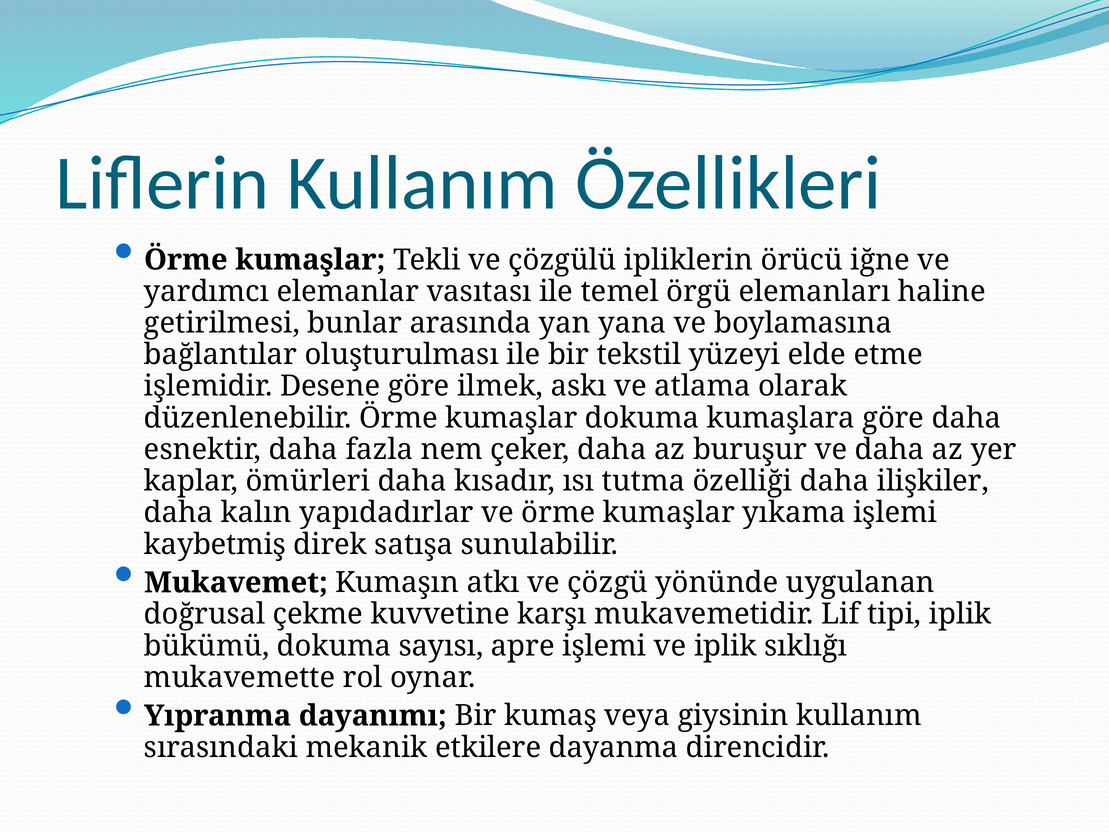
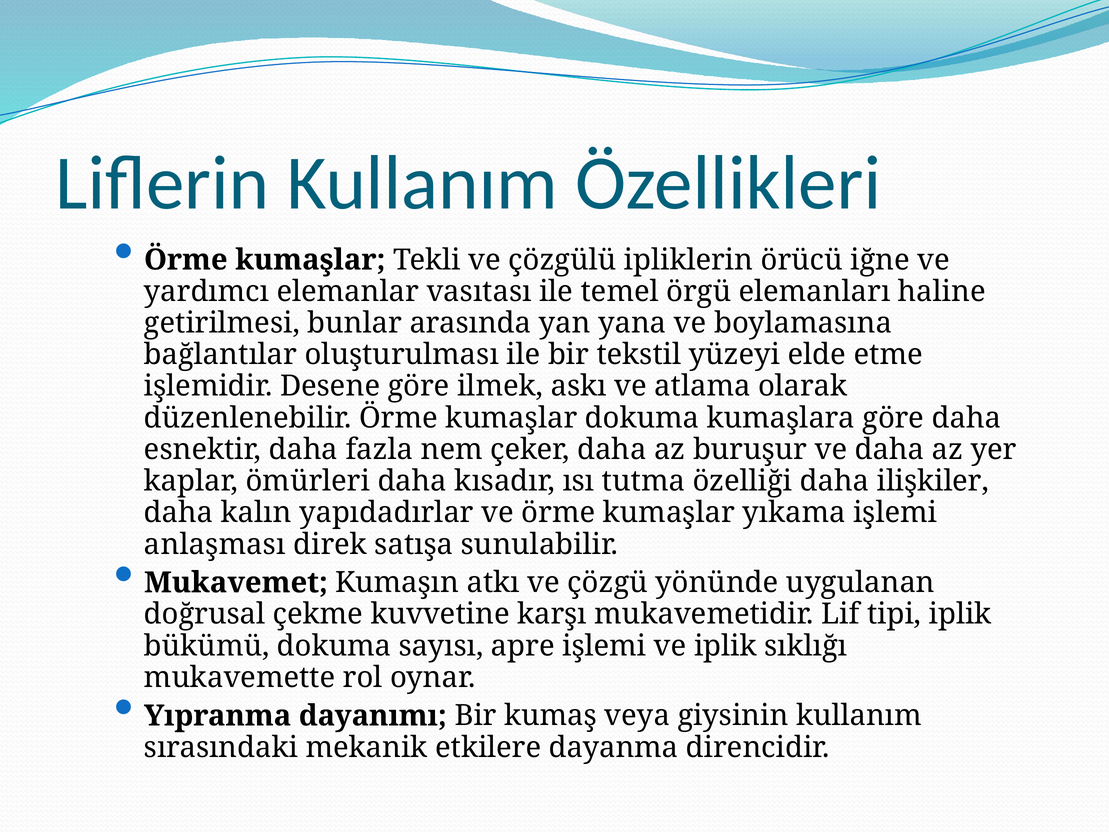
kaybetmiş: kaybetmiş -> anlaşması
